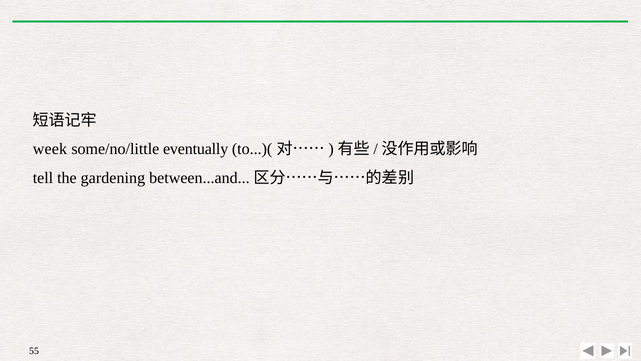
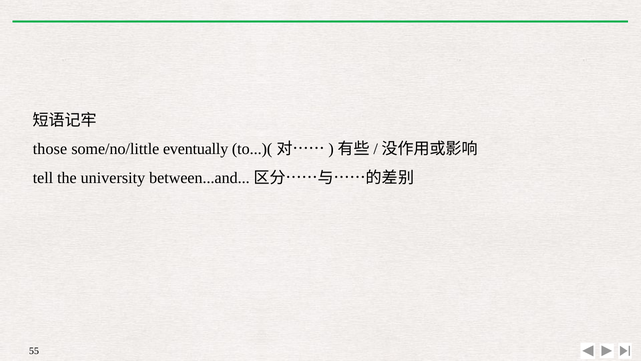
week: week -> those
gardening: gardening -> university
